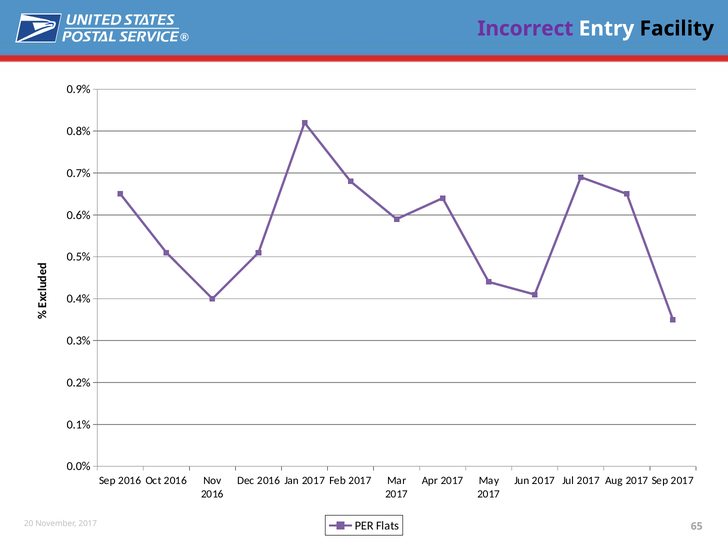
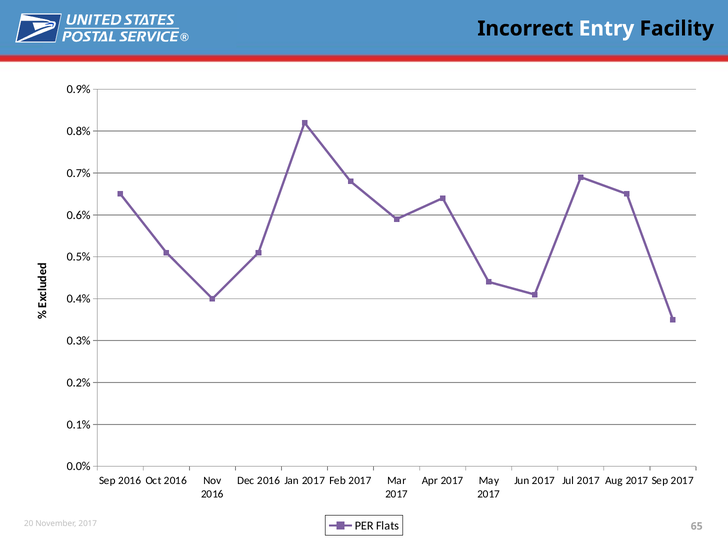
Incorrect colour: purple -> black
